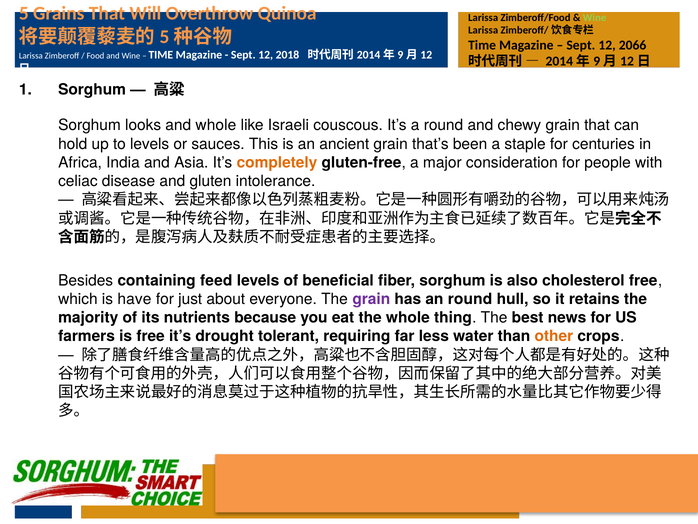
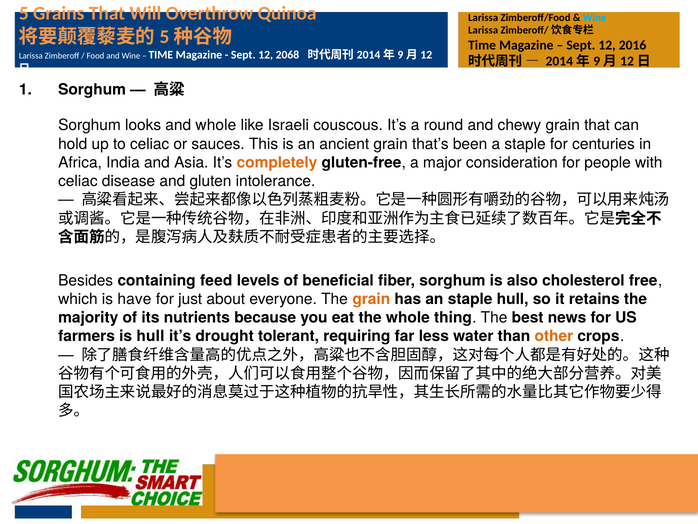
Wine at (595, 18) colour: light green -> light blue
2066: 2066 -> 2016
2018: 2018 -> 2068
to levels: levels -> celiac
grain at (371, 299) colour: purple -> orange
an round: round -> staple
is free: free -> hull
